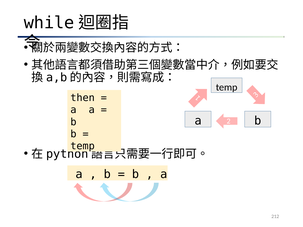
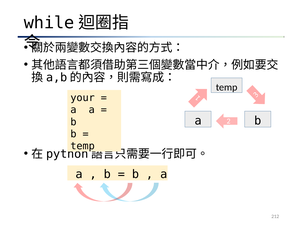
then: then -> your
